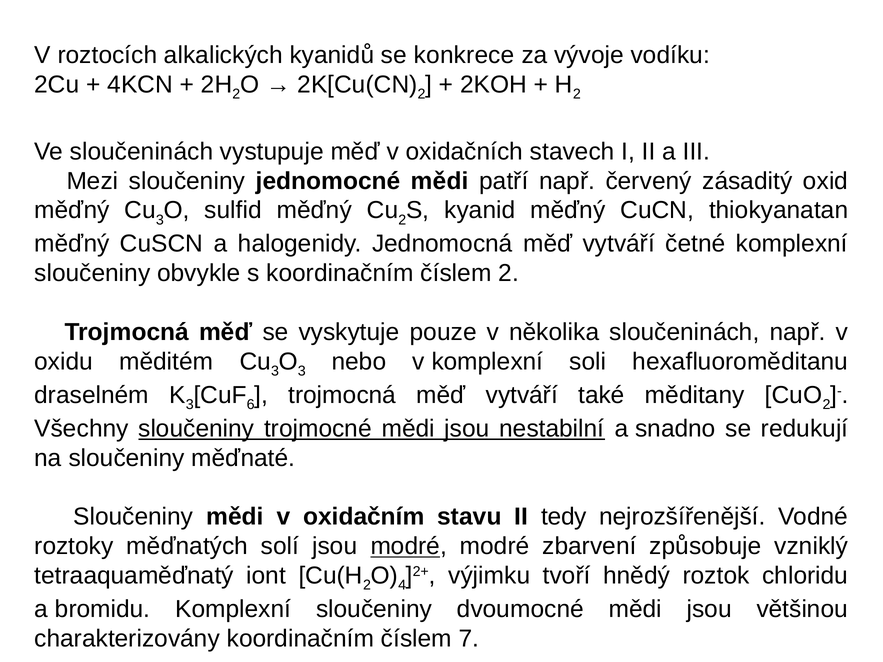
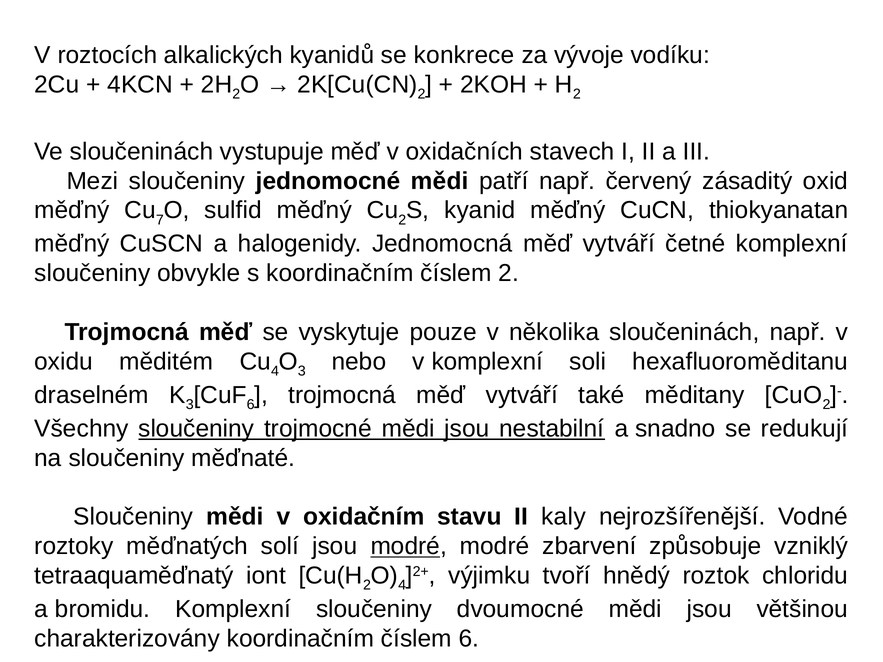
3 at (160, 220): 3 -> 7
3 at (275, 371): 3 -> 4
tedy: tedy -> kaly
číslem 7: 7 -> 6
